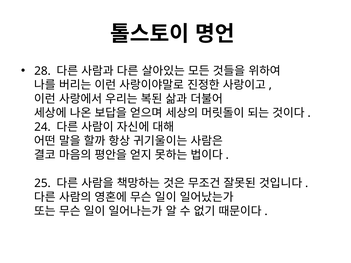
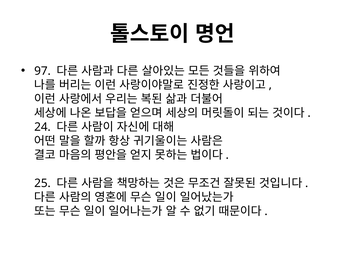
28: 28 -> 97
